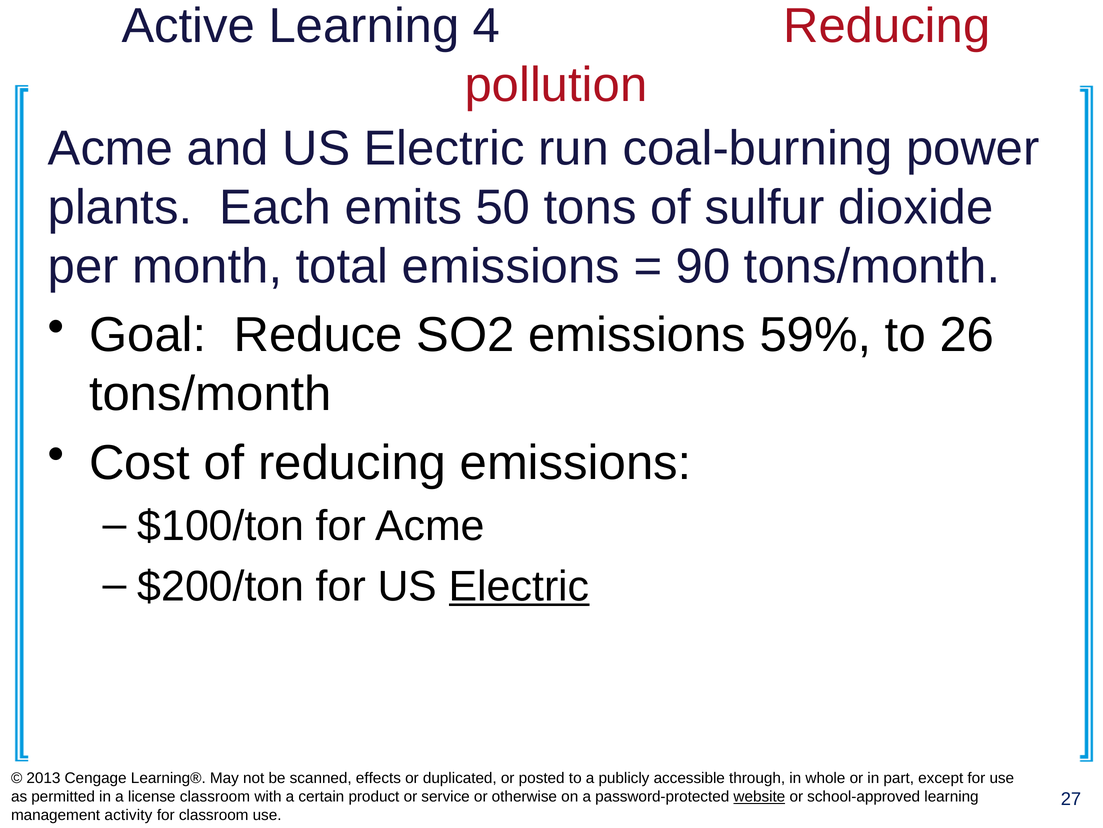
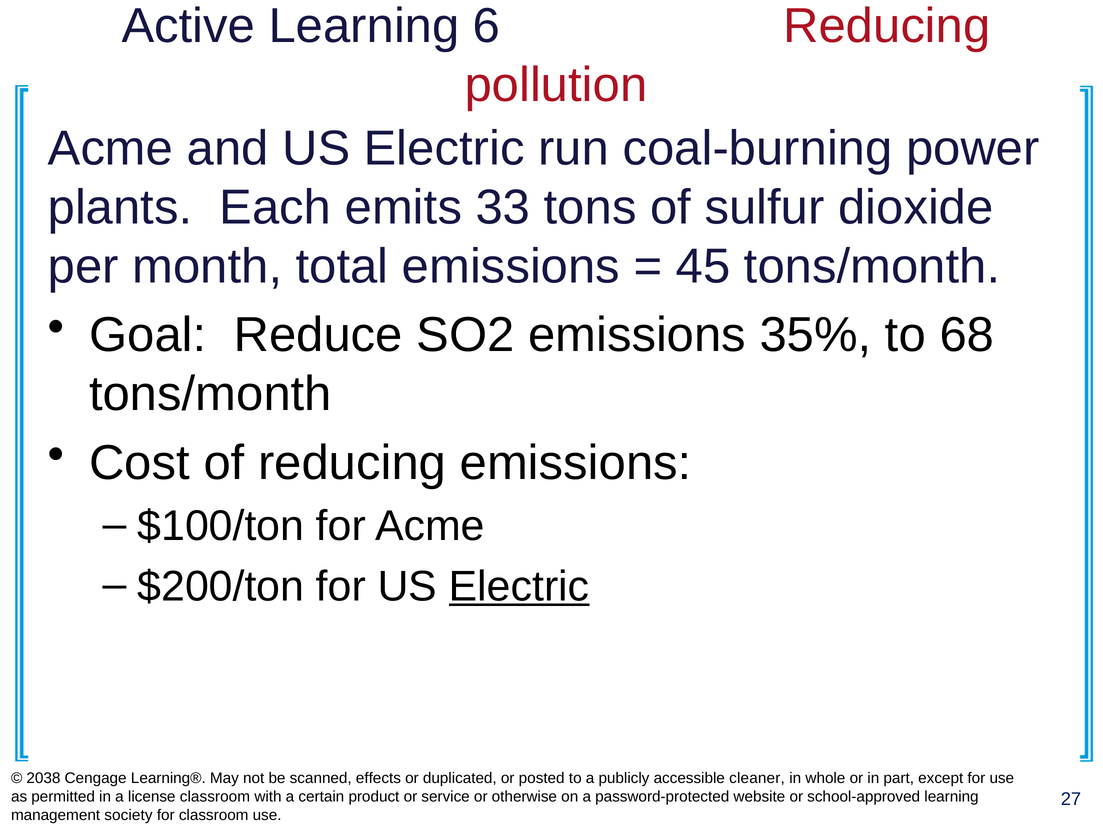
4: 4 -> 6
50: 50 -> 33
90: 90 -> 45
59%: 59% -> 35%
26: 26 -> 68
2013: 2013 -> 2038
through: through -> cleaner
website underline: present -> none
activity: activity -> society
